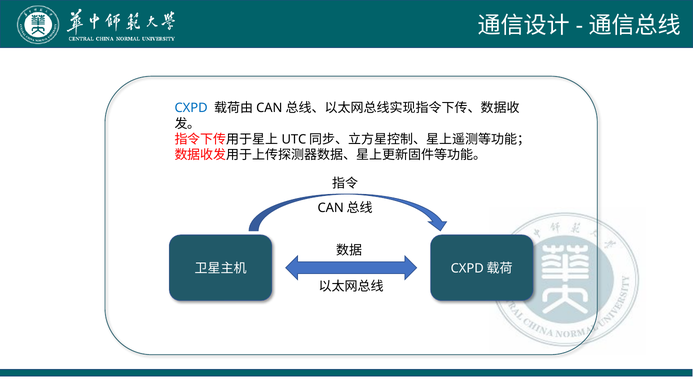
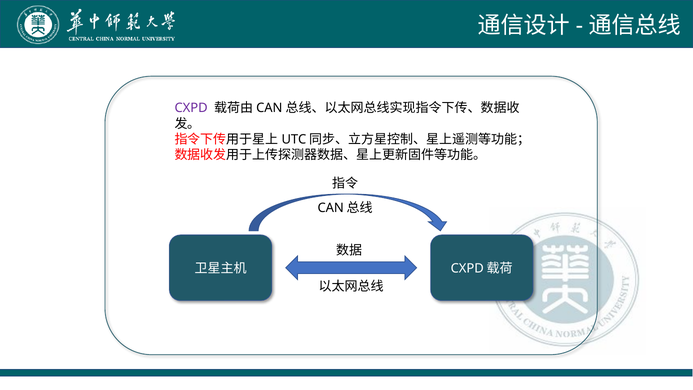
CXPD colour: blue -> purple
